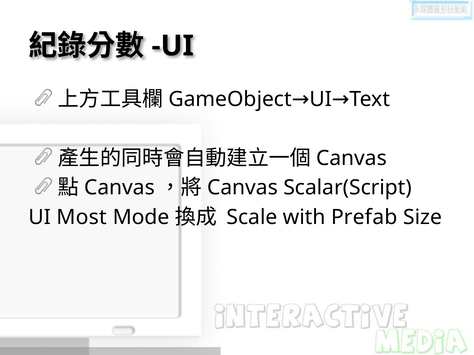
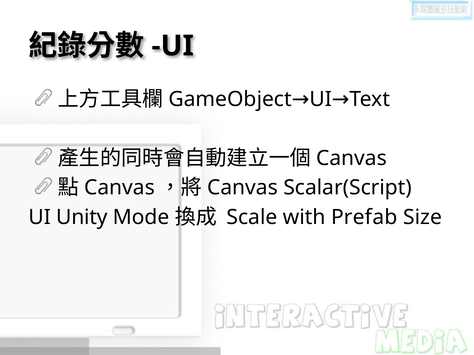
Most: Most -> Unity
